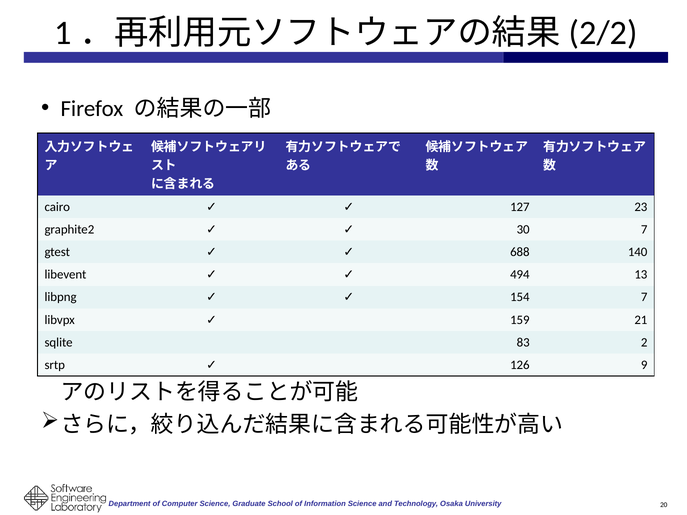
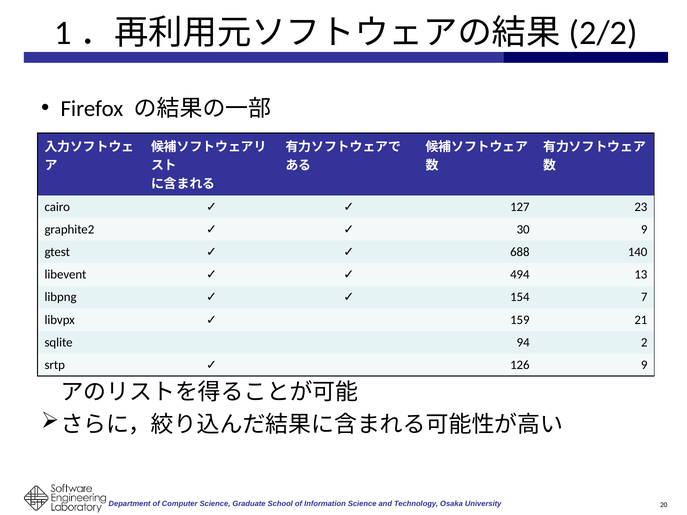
30 7: 7 -> 9
83: 83 -> 94
